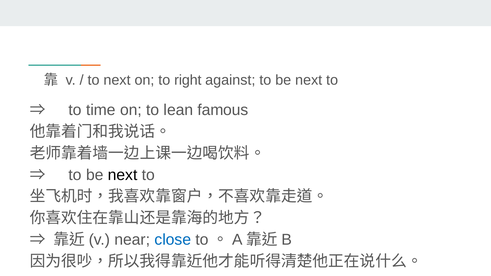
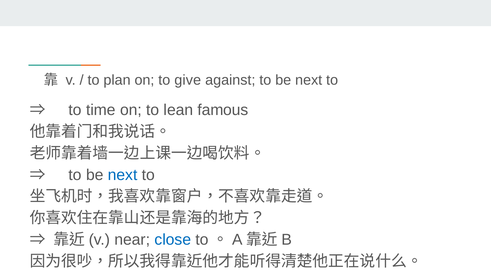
to next: next -> plan
right: right -> give
next at (123, 175) colour: black -> blue
